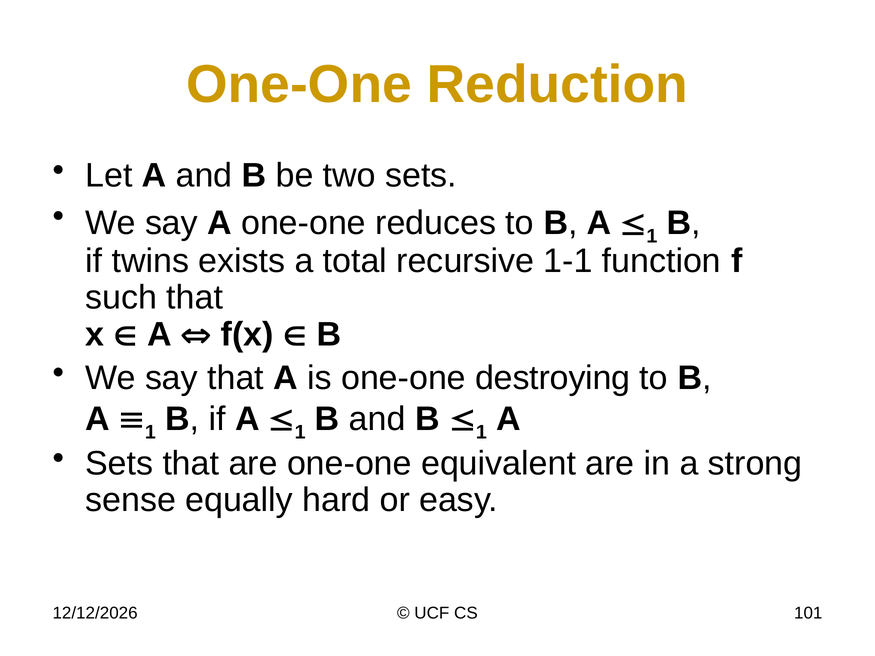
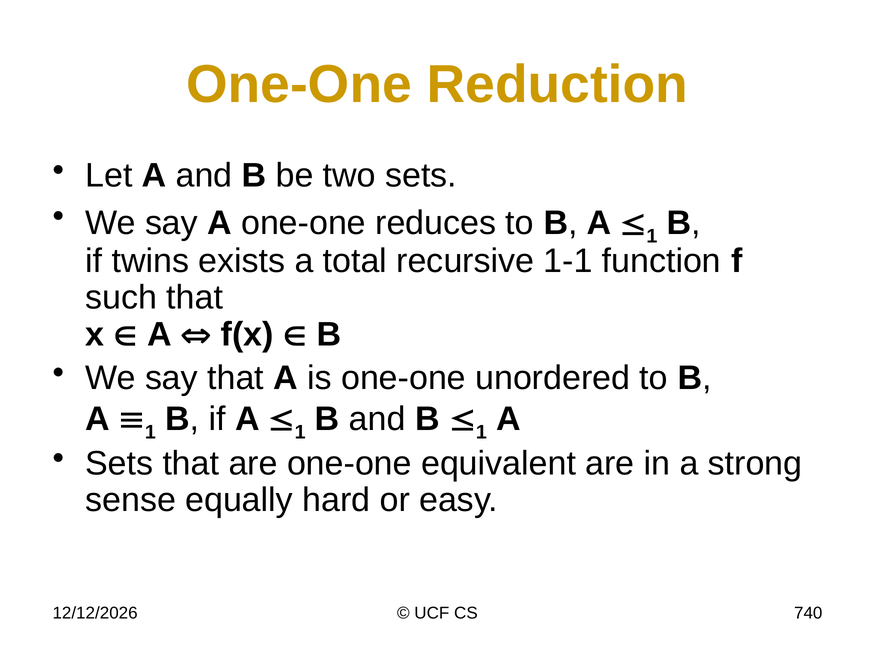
destroying: destroying -> unordered
101: 101 -> 740
